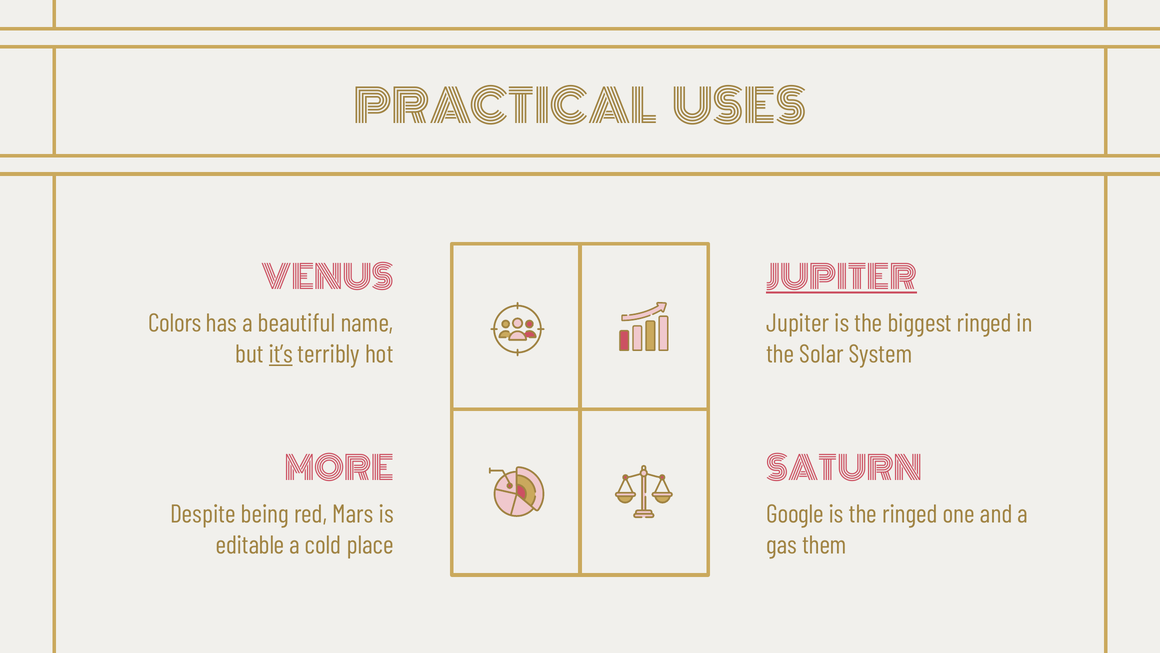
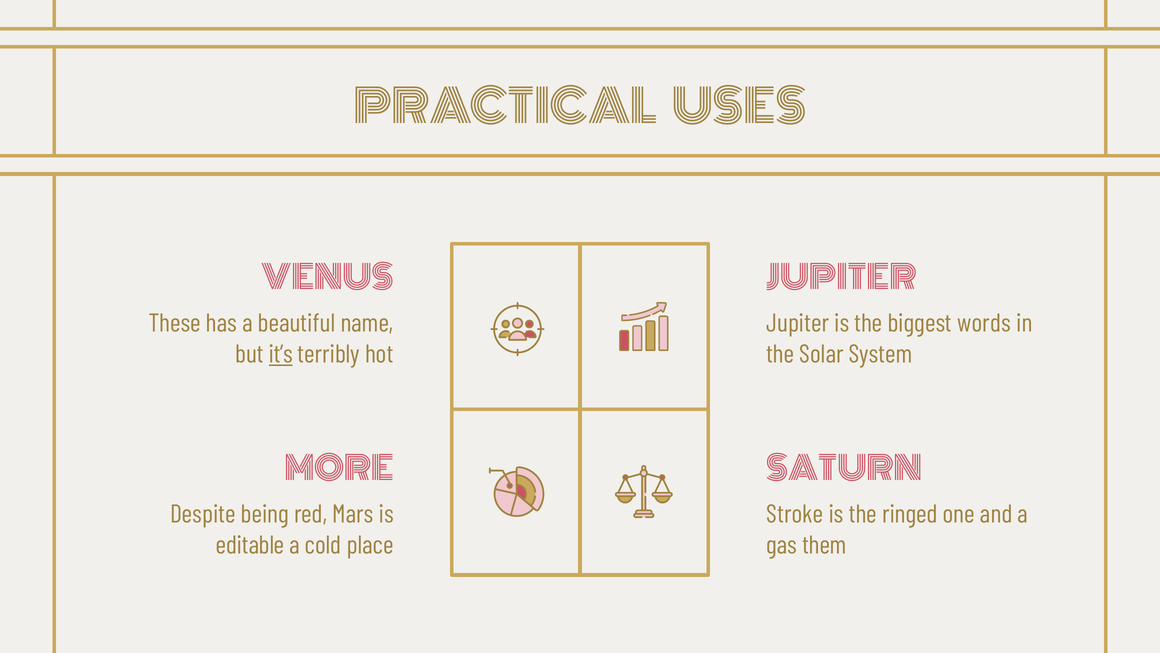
JUPITER at (842, 279) underline: present -> none
Colors: Colors -> These
biggest ringed: ringed -> words
Google: Google -> Stroke
